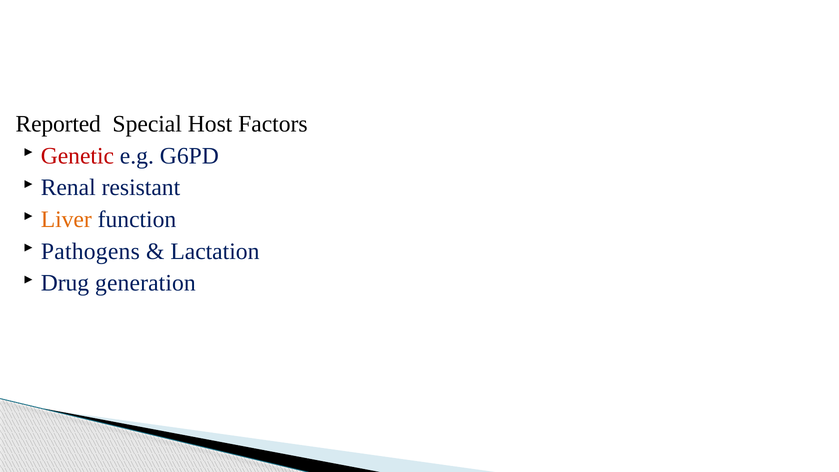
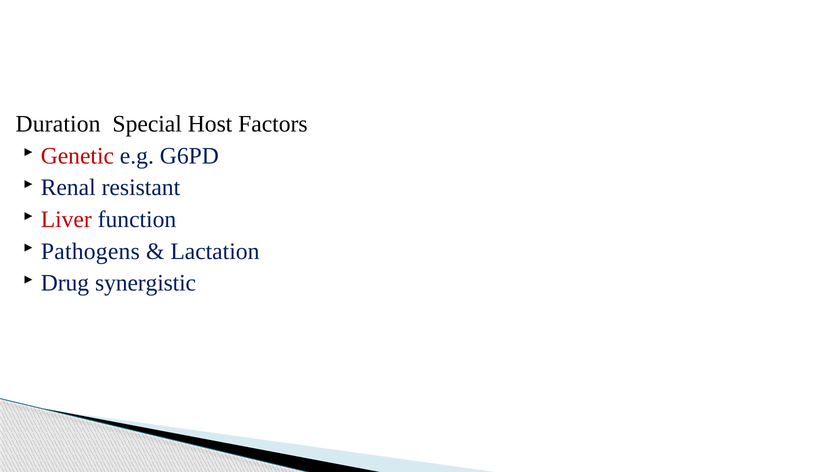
Reported: Reported -> Duration
Liver colour: orange -> red
generation: generation -> synergistic
